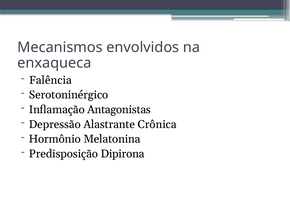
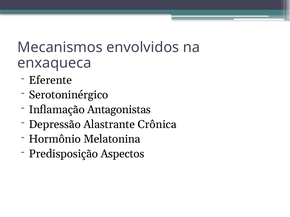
Falência: Falência -> Eferente
Dipirona: Dipirona -> Aspectos
